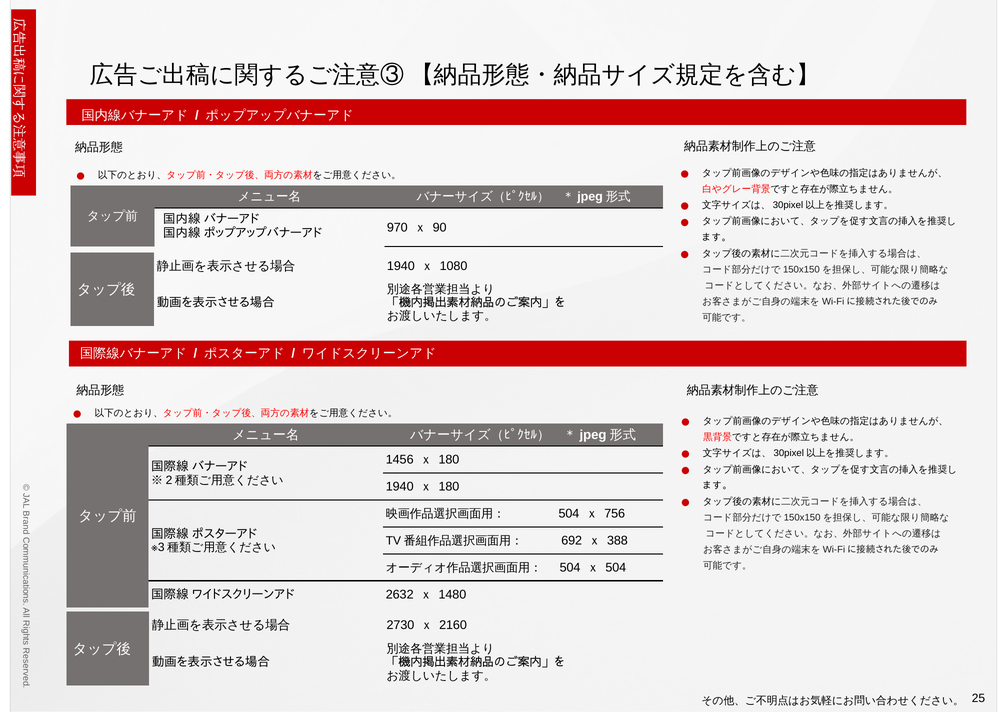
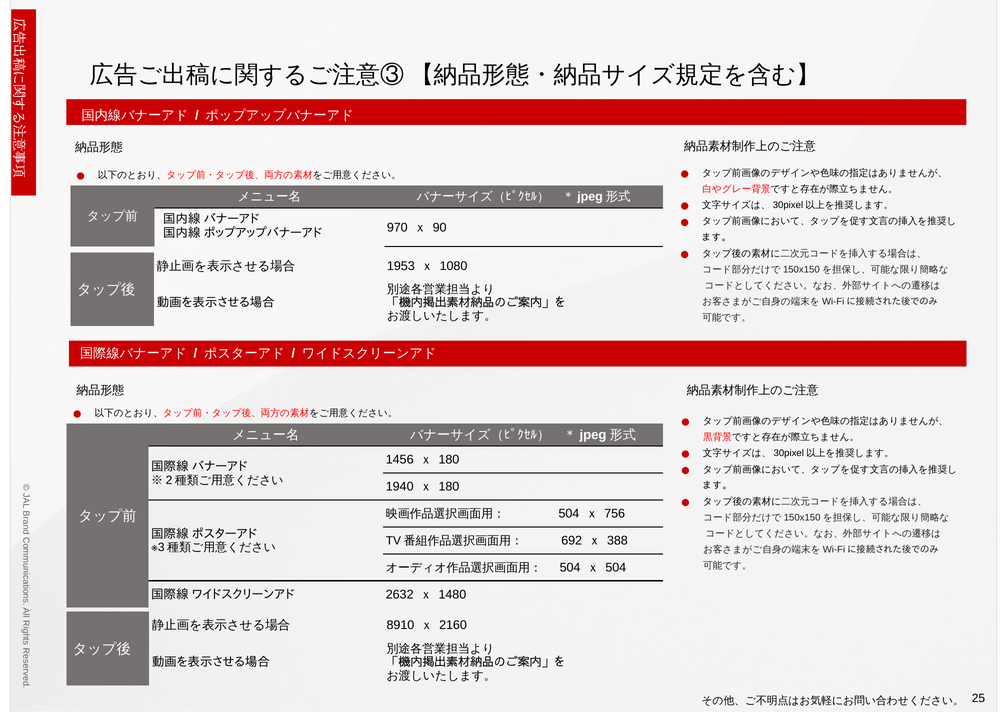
1940 at (401, 266): 1940 -> 1953
2730: 2730 -> 8910
